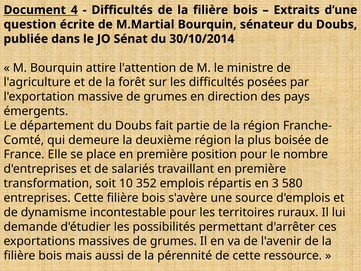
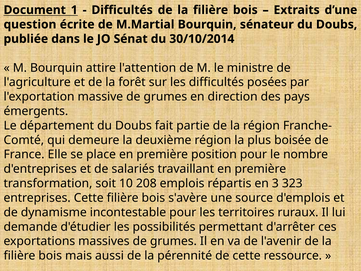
4: 4 -> 1
352: 352 -> 208
580: 580 -> 323
